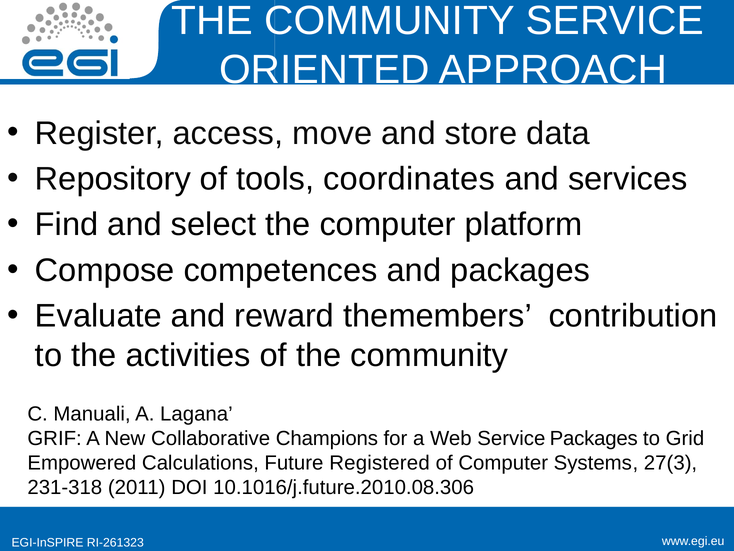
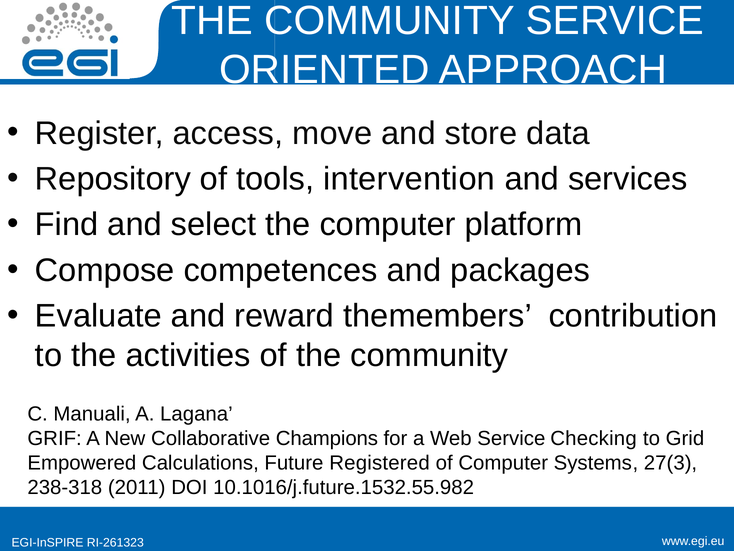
coordinates: coordinates -> intervention
Service Packages: Packages -> Checking
231-318: 231-318 -> 238-318
10.1016/j.future.2010.08.306: 10.1016/j.future.2010.08.306 -> 10.1016/j.future.1532.55.982
